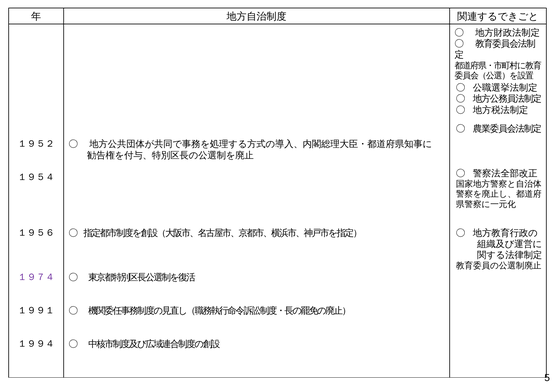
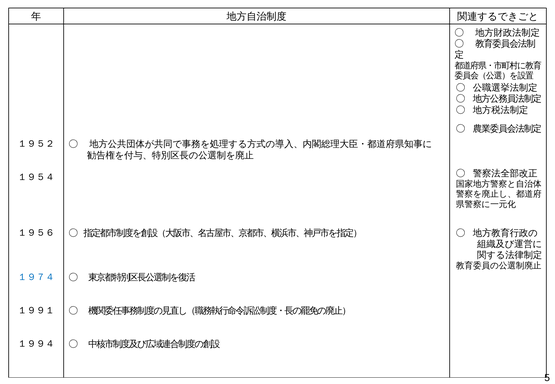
１９７４ colour: purple -> blue
